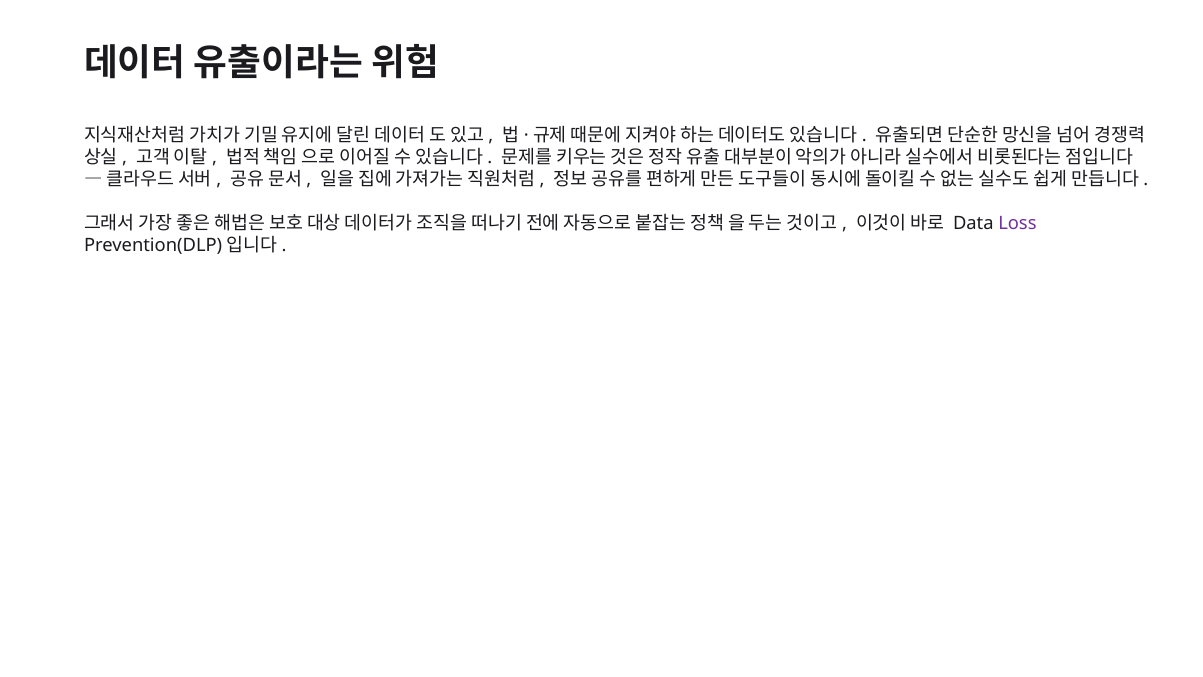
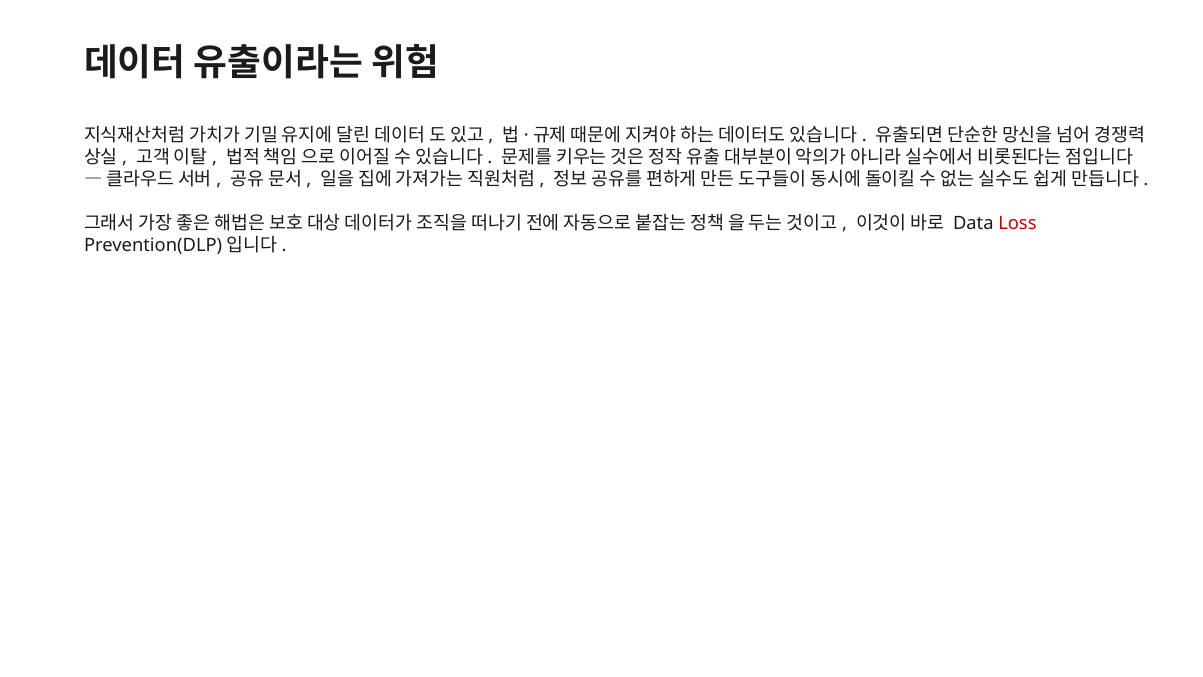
Loss colour: purple -> red
